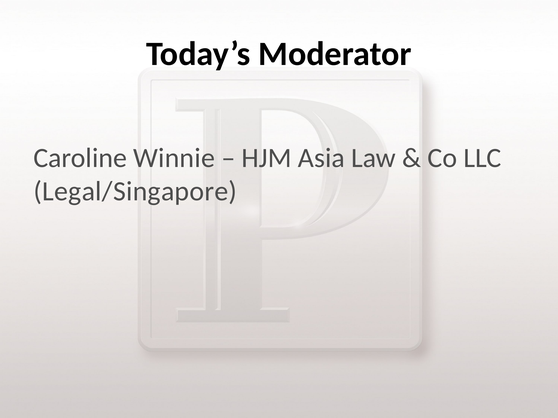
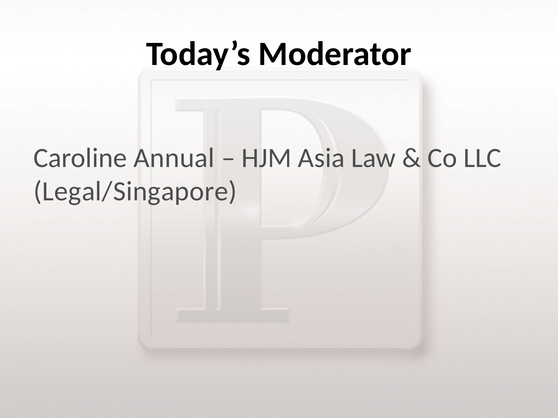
Winnie: Winnie -> Annual
